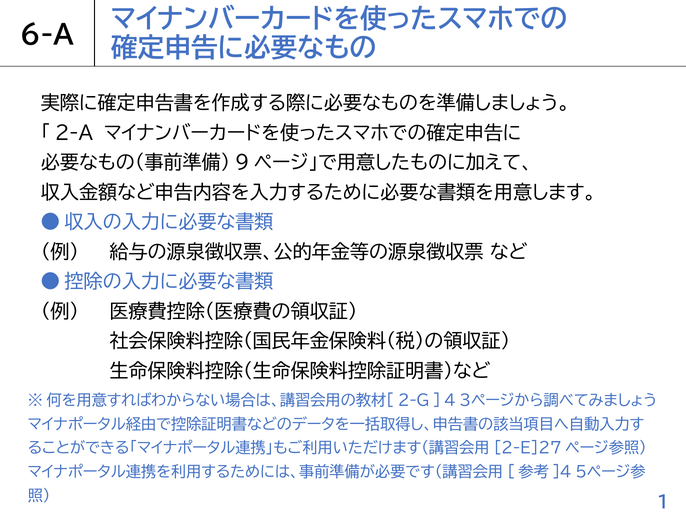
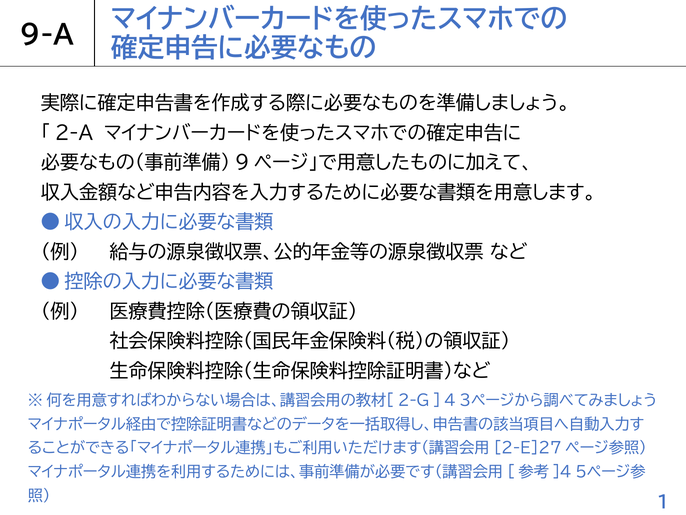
6-A: 6-A -> 9-A
